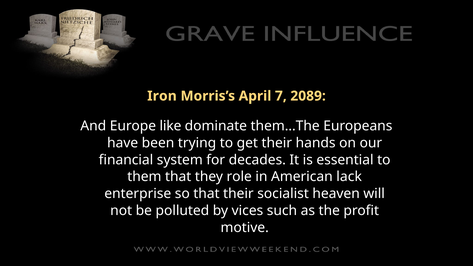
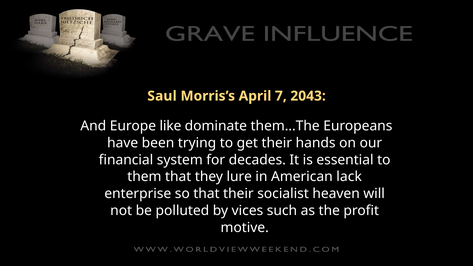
Iron: Iron -> Saul
2089: 2089 -> 2043
role: role -> lure
